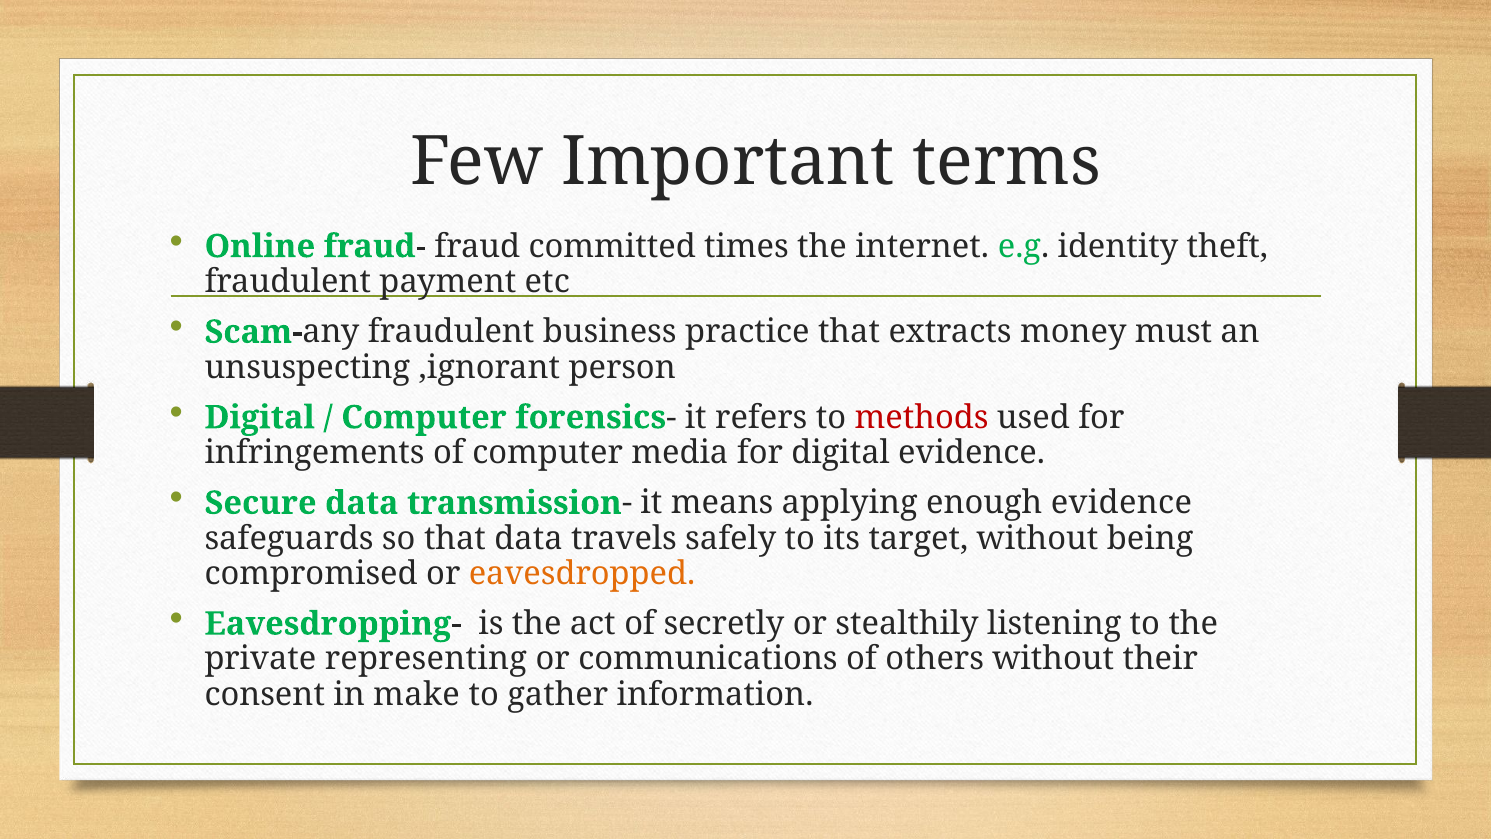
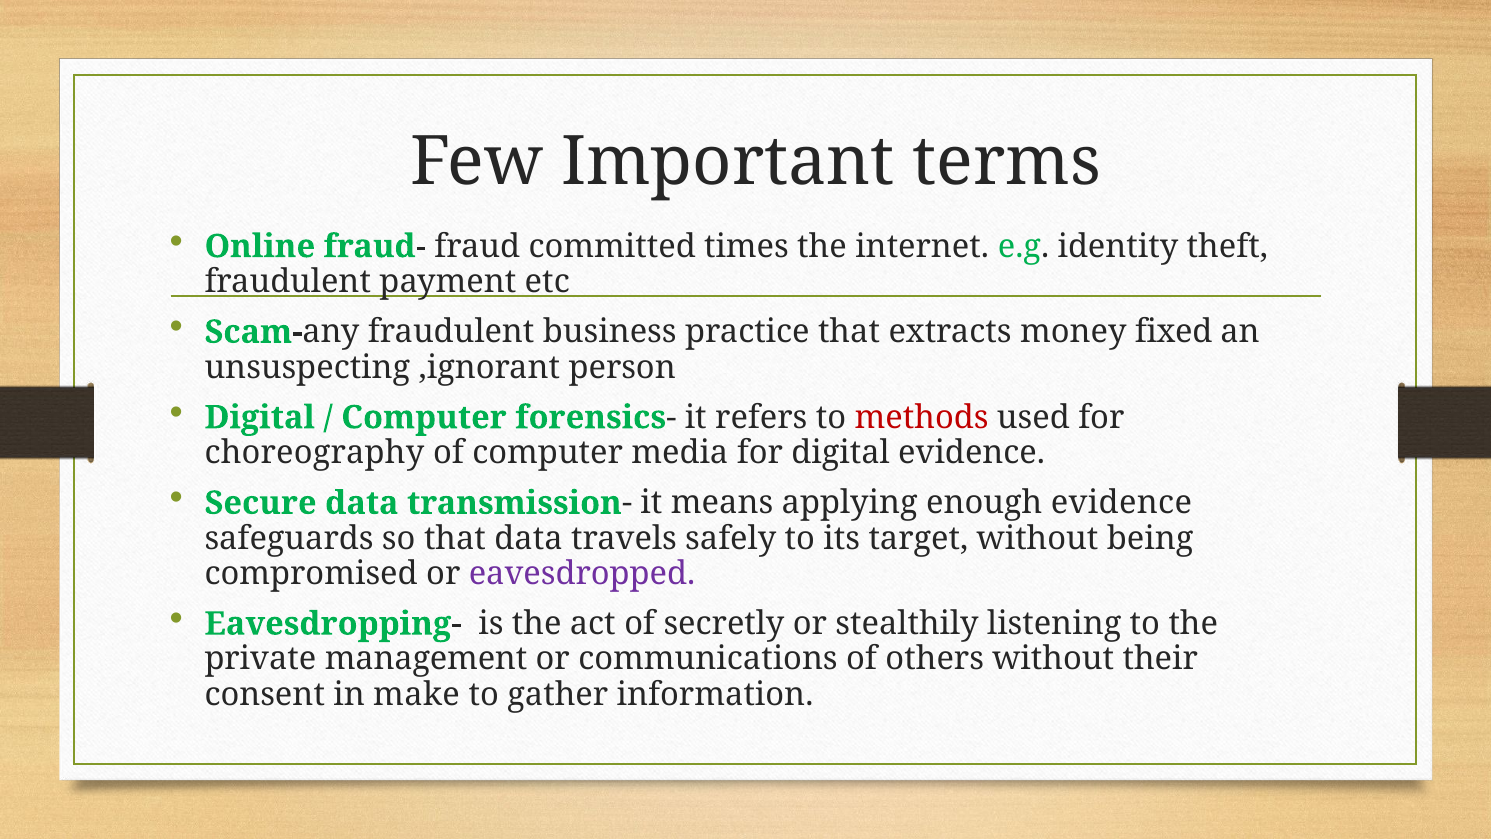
must: must -> fixed
infringements: infringements -> choreography
eavesdropped colour: orange -> purple
representing: representing -> management
